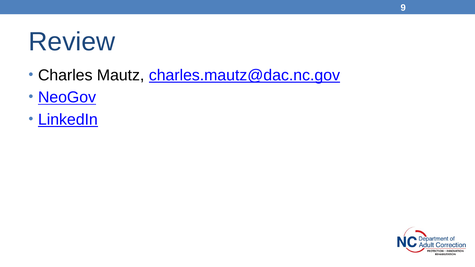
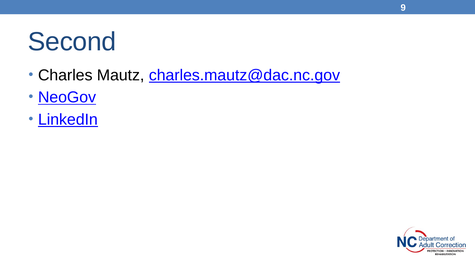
Review: Review -> Second
